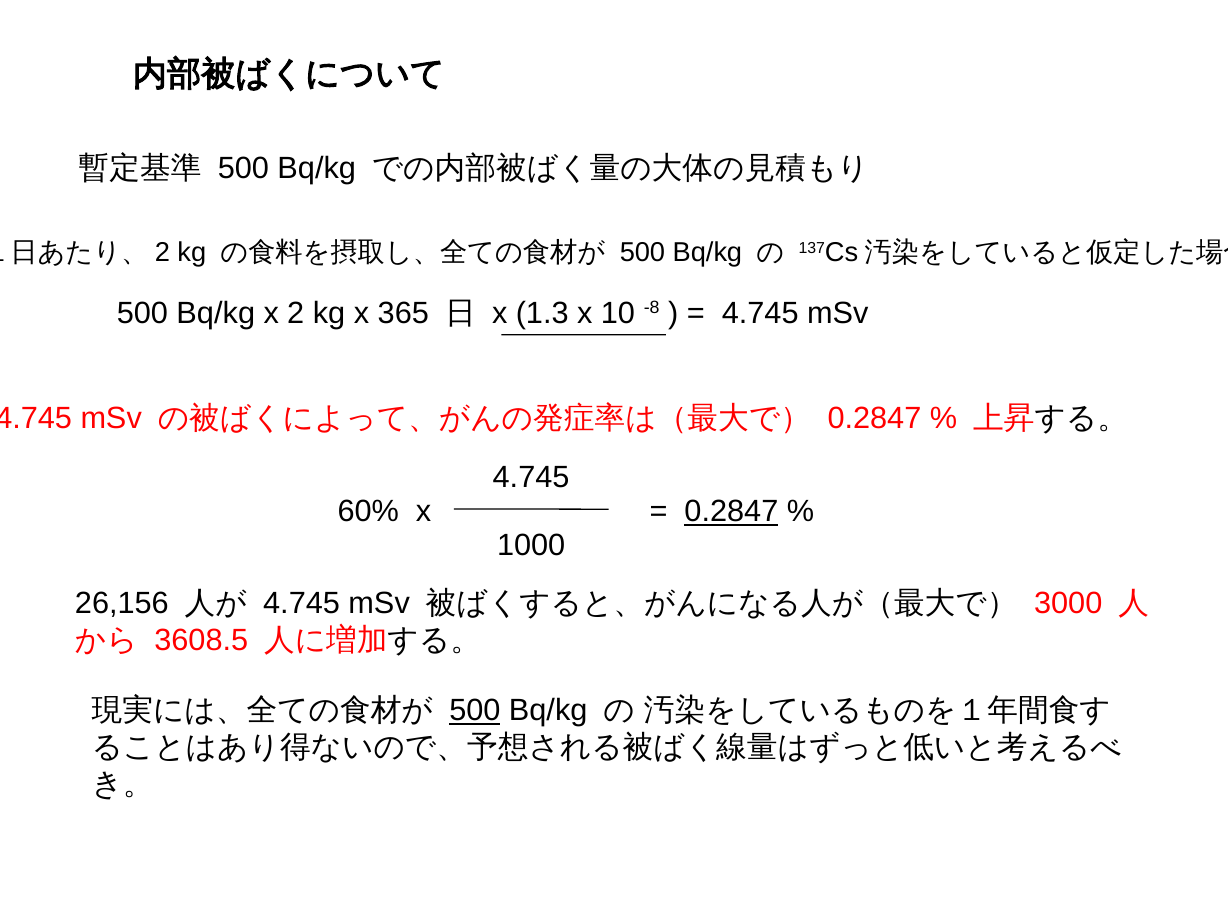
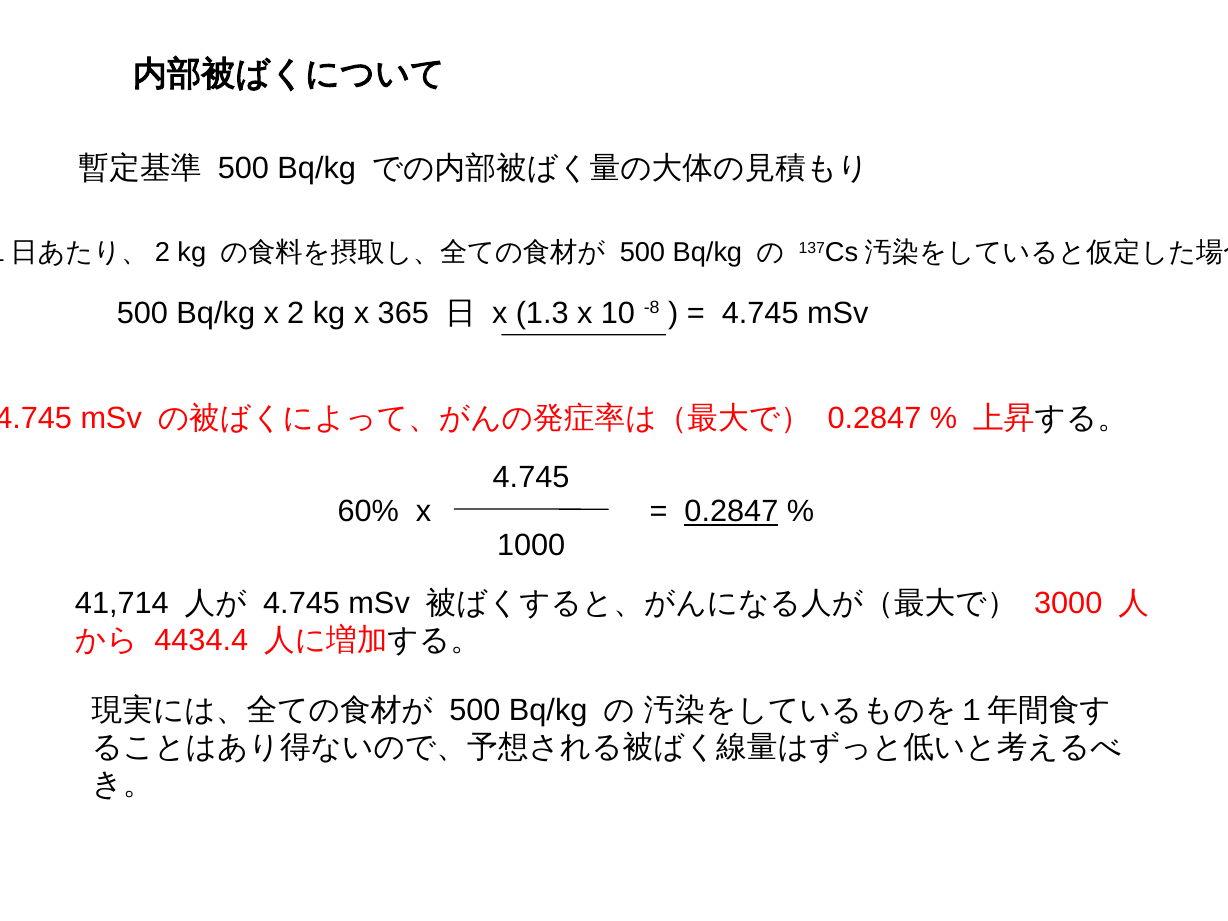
26,156: 26,156 -> 41,714
3608.5: 3608.5 -> 4434.4
500 at (475, 710) underline: present -> none
